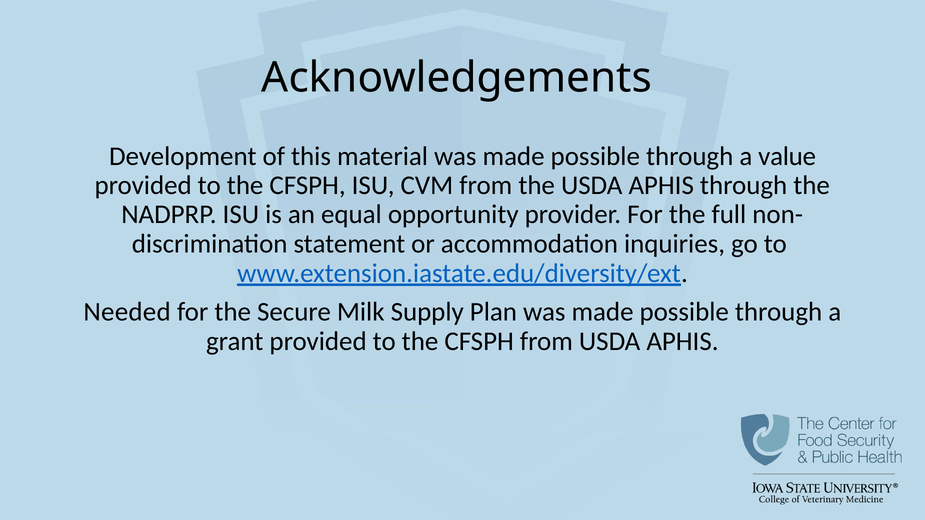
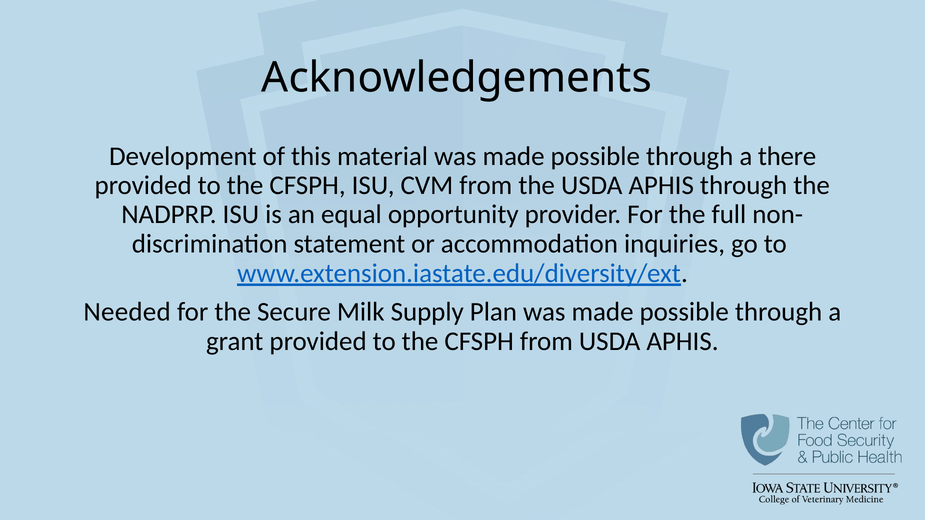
value: value -> there
